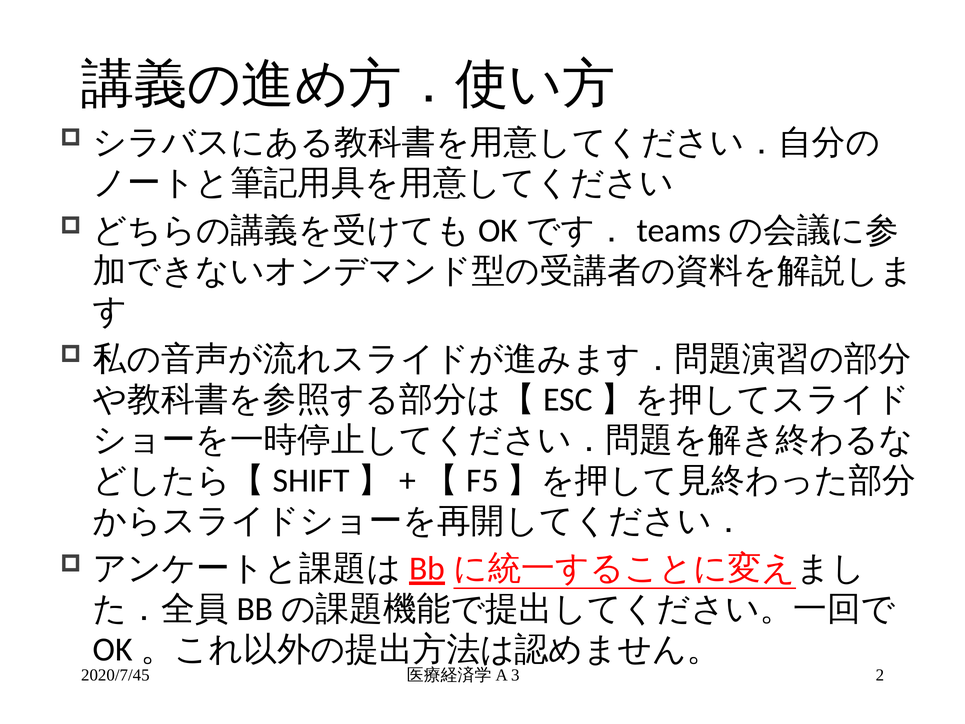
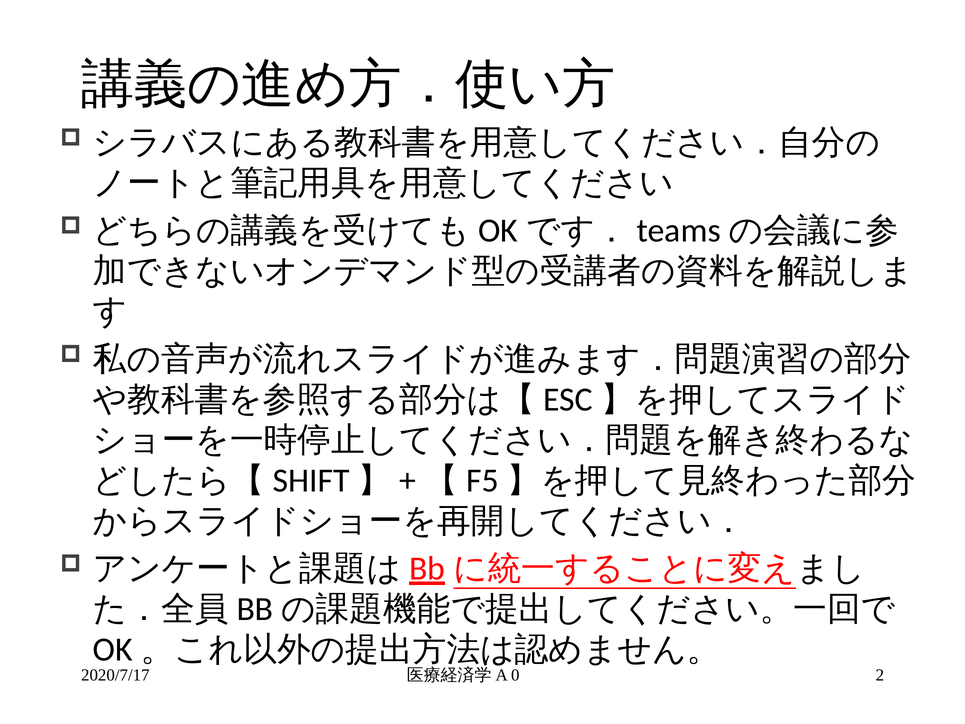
2020/7/45: 2020/7/45 -> 2020/7/17
3: 3 -> 0
